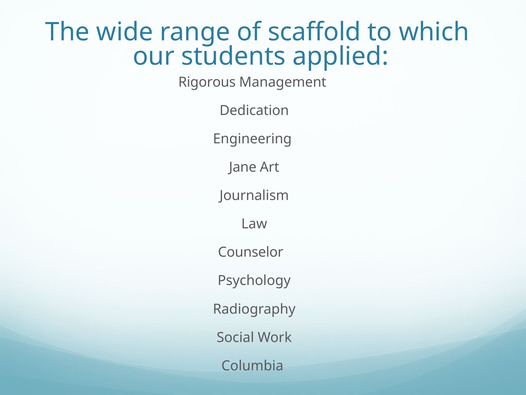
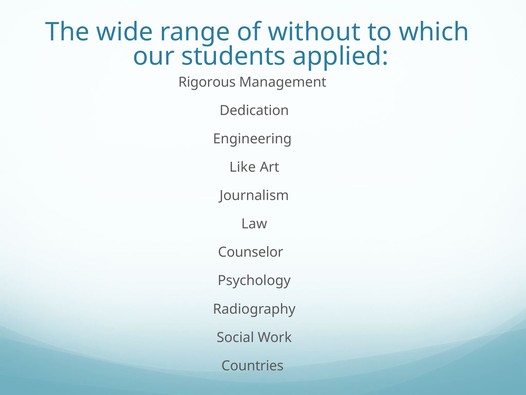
scaffold: scaffold -> without
Jane: Jane -> Like
Columbia: Columbia -> Countries
